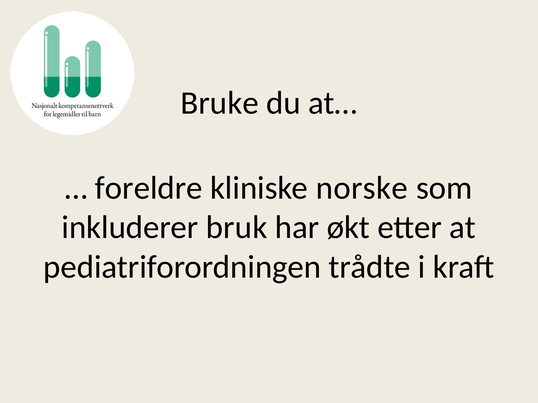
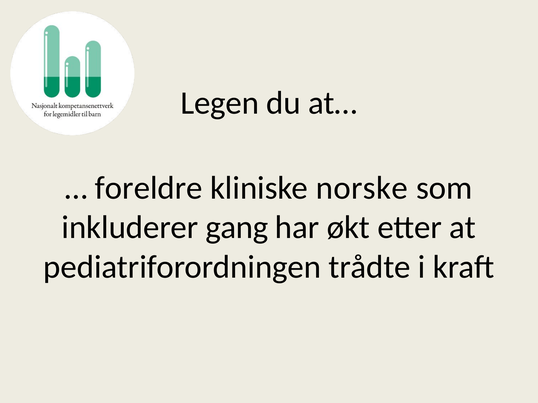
Bruke: Bruke -> Legen
bruk: bruk -> gang
